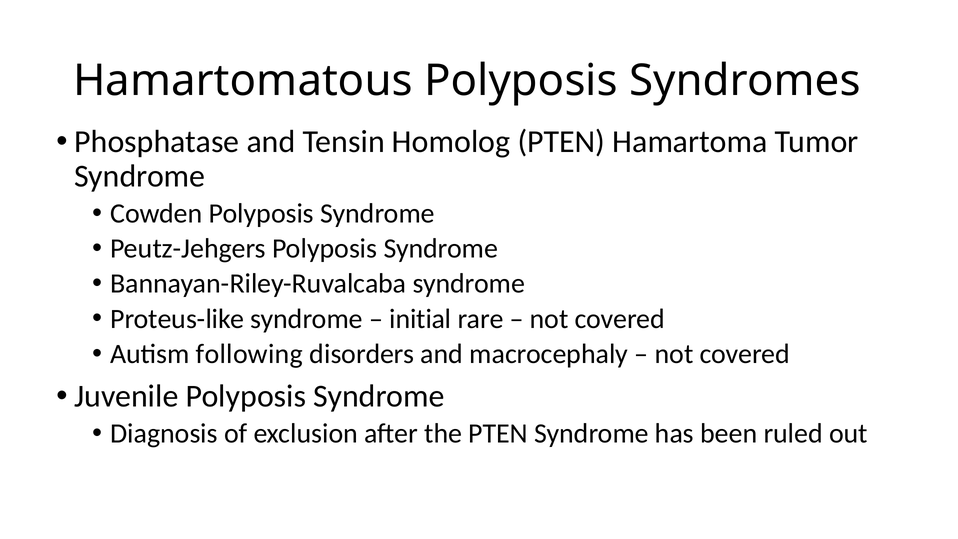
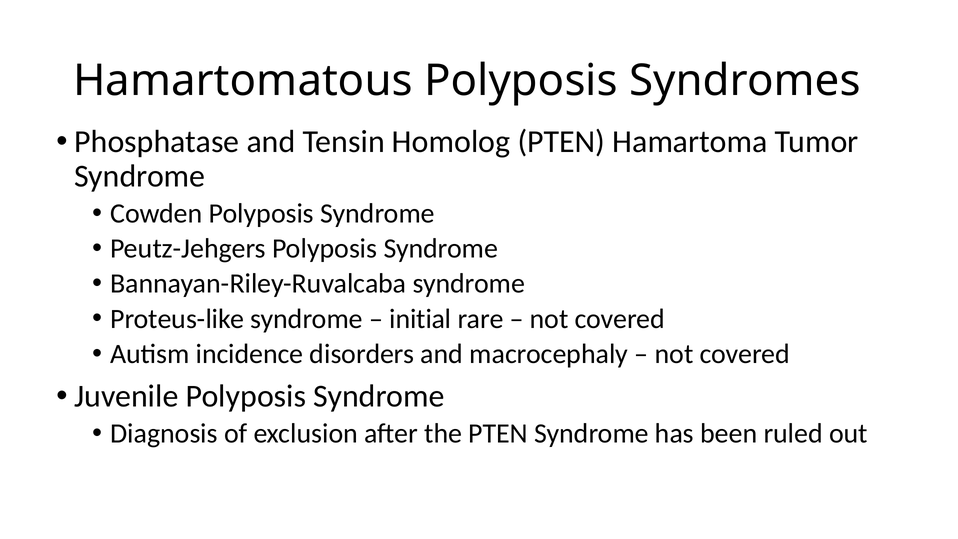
following: following -> incidence
